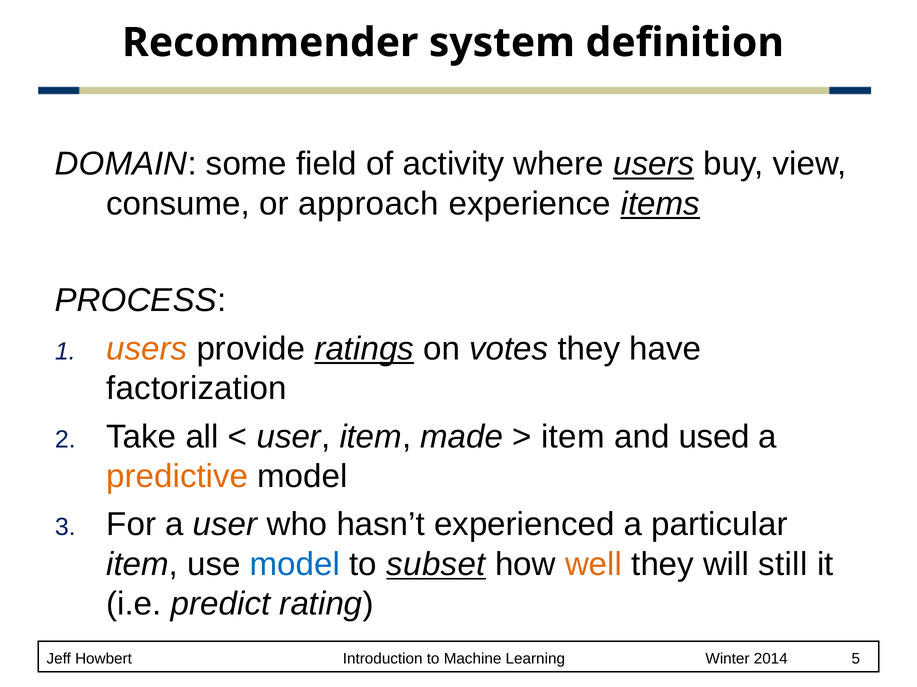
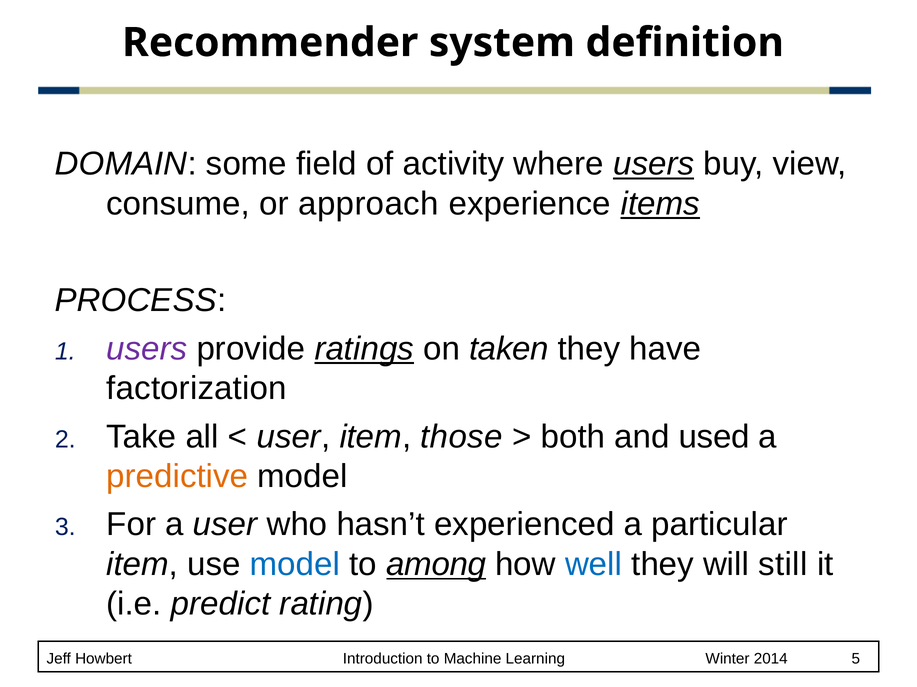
users at (147, 349) colour: orange -> purple
votes: votes -> taken
made: made -> those
item at (573, 437): item -> both
subset: subset -> among
well colour: orange -> blue
